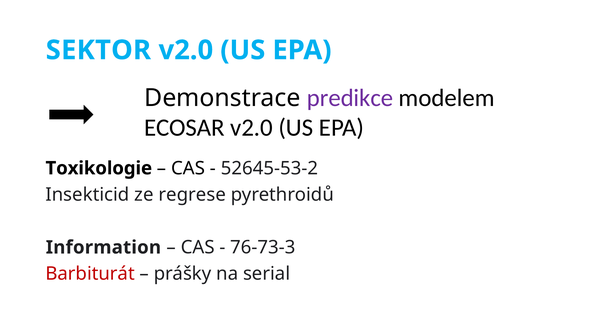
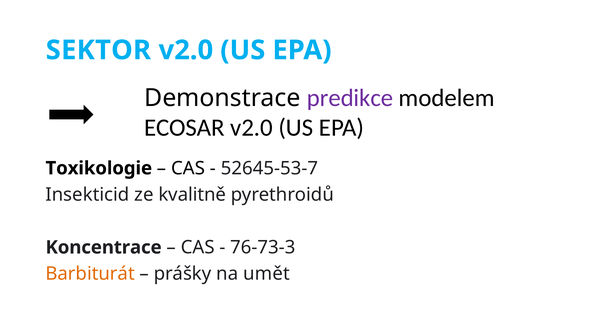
52645-53-2: 52645-53-2 -> 52645-53-7
regrese: regrese -> kvalitně
Information: Information -> Koncentrace
Barbiturát colour: red -> orange
serial: serial -> umět
